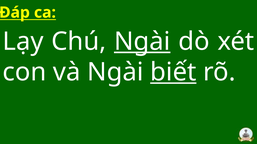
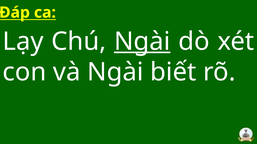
biết underline: present -> none
